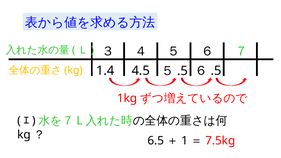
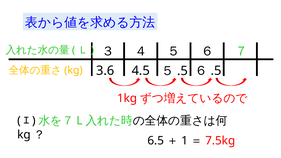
1.4: 1.4 -> 3.6
